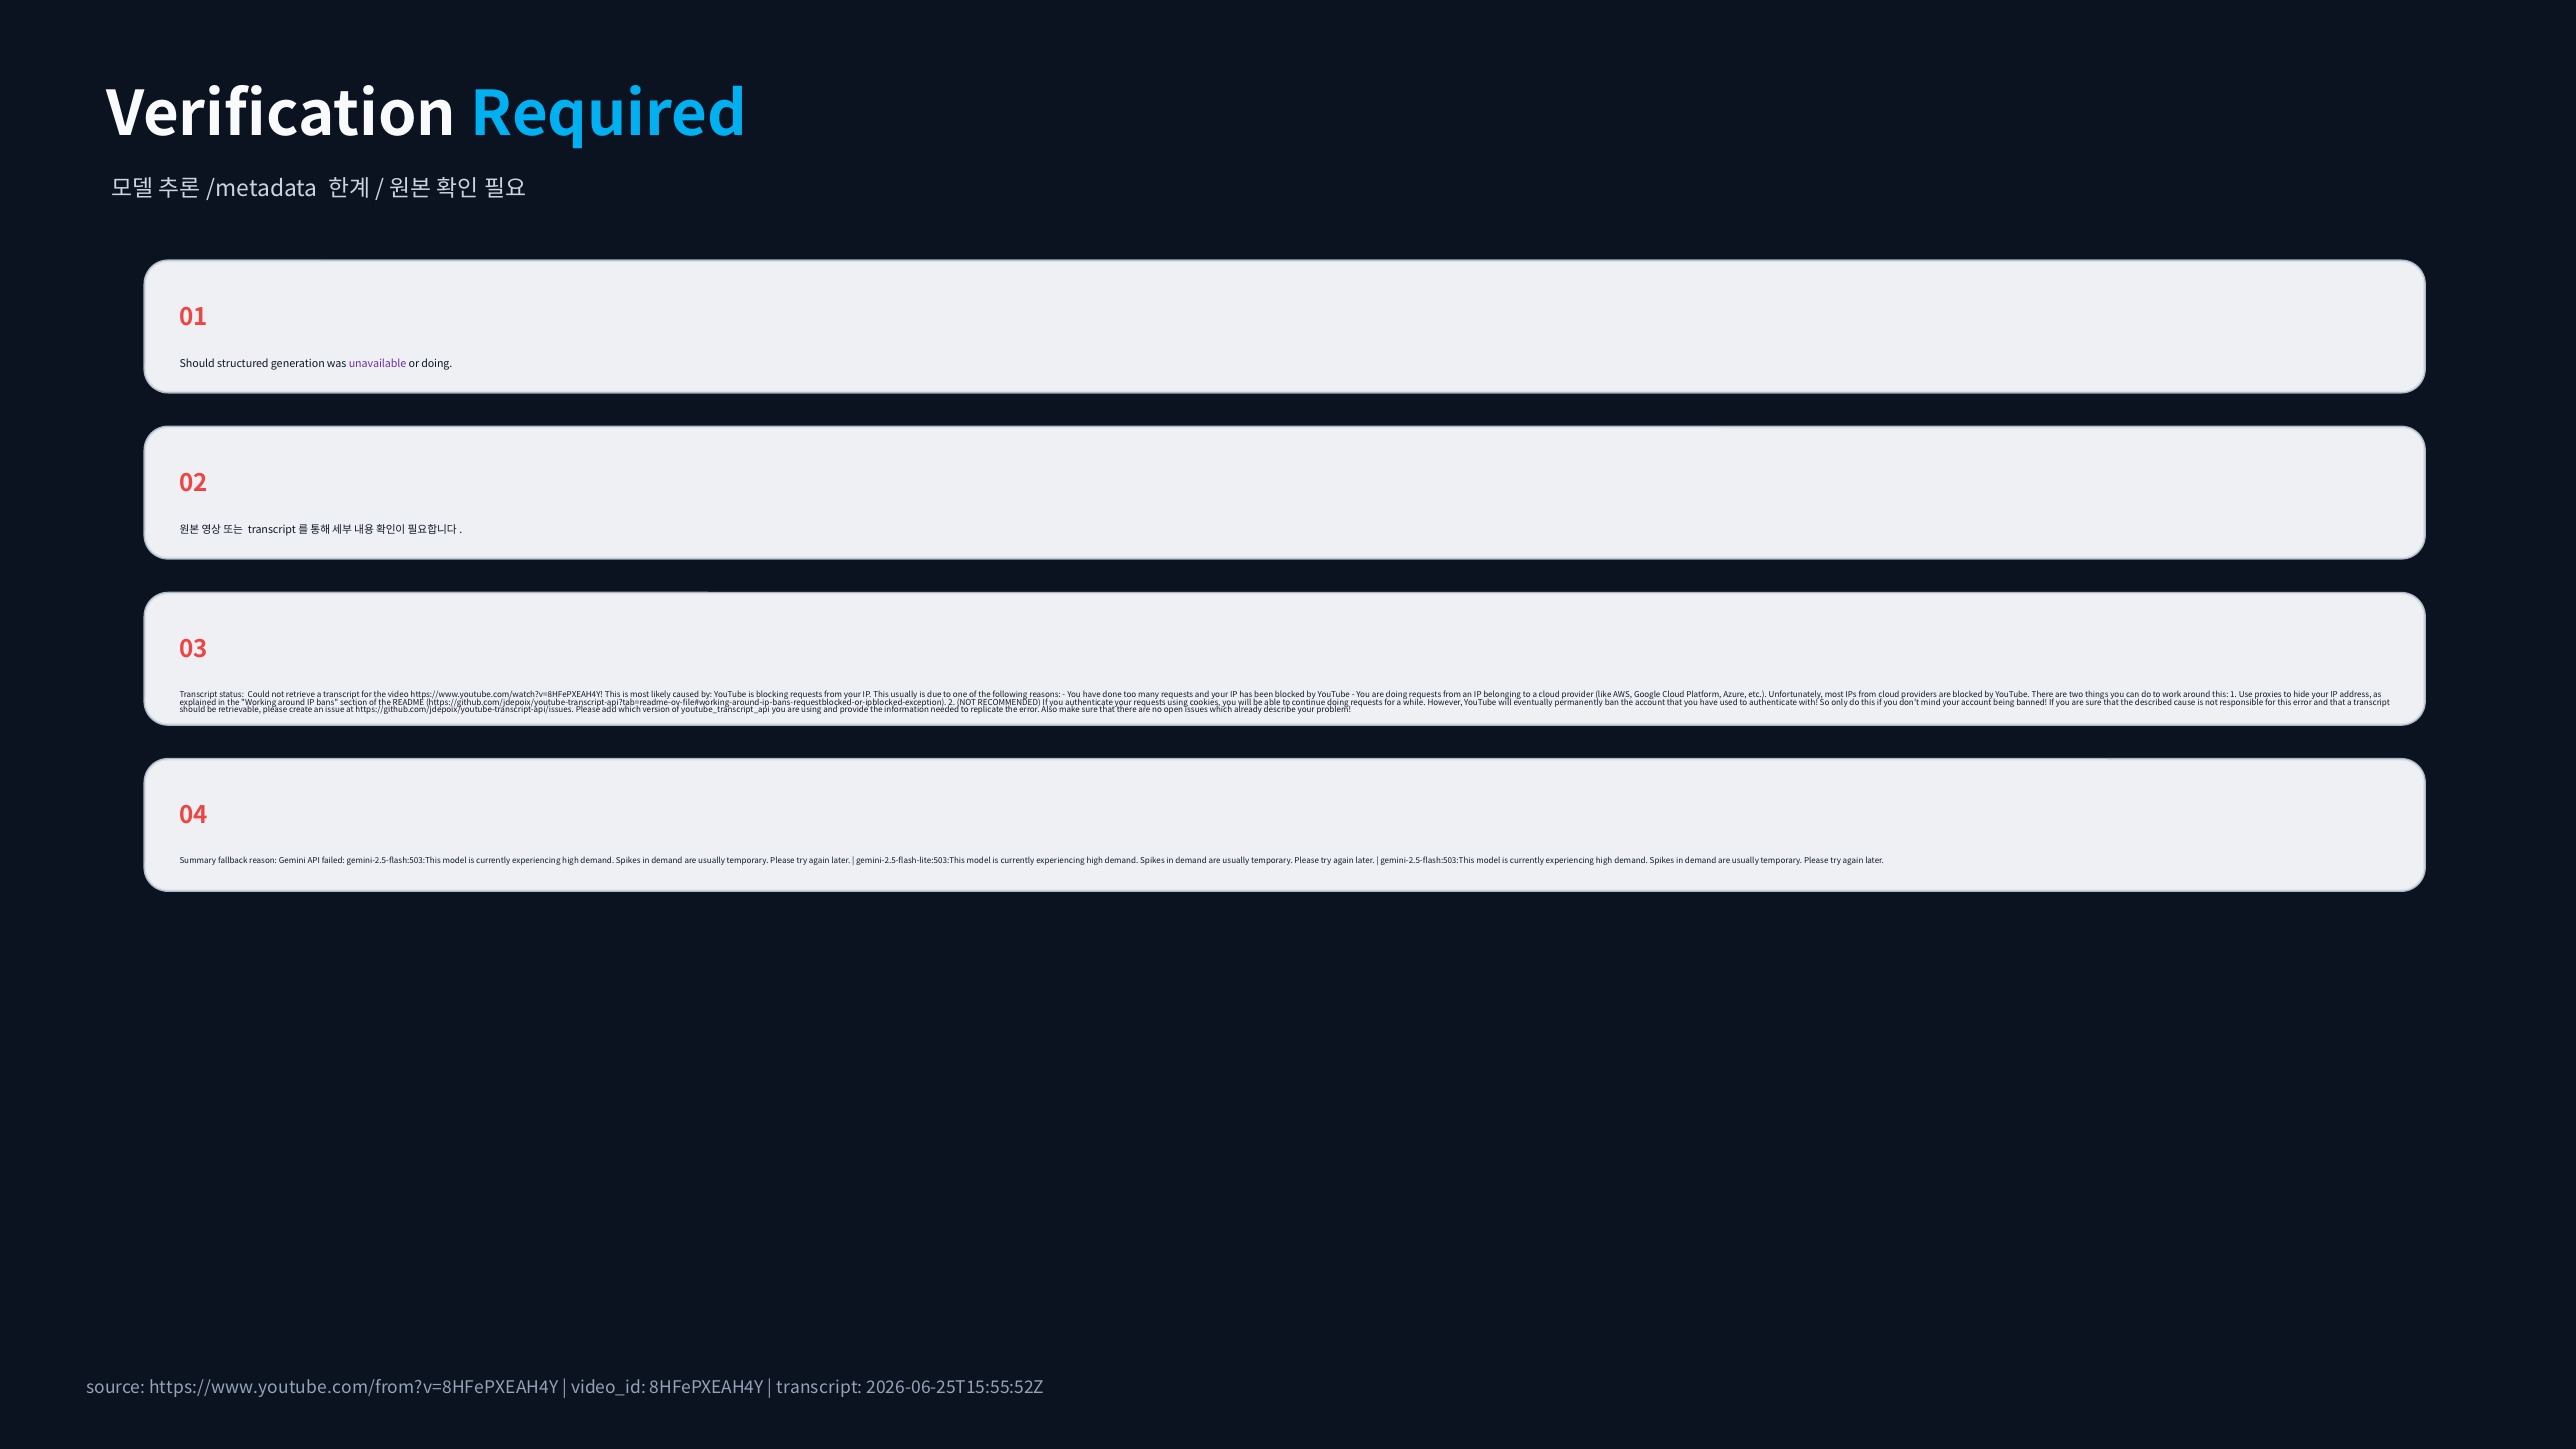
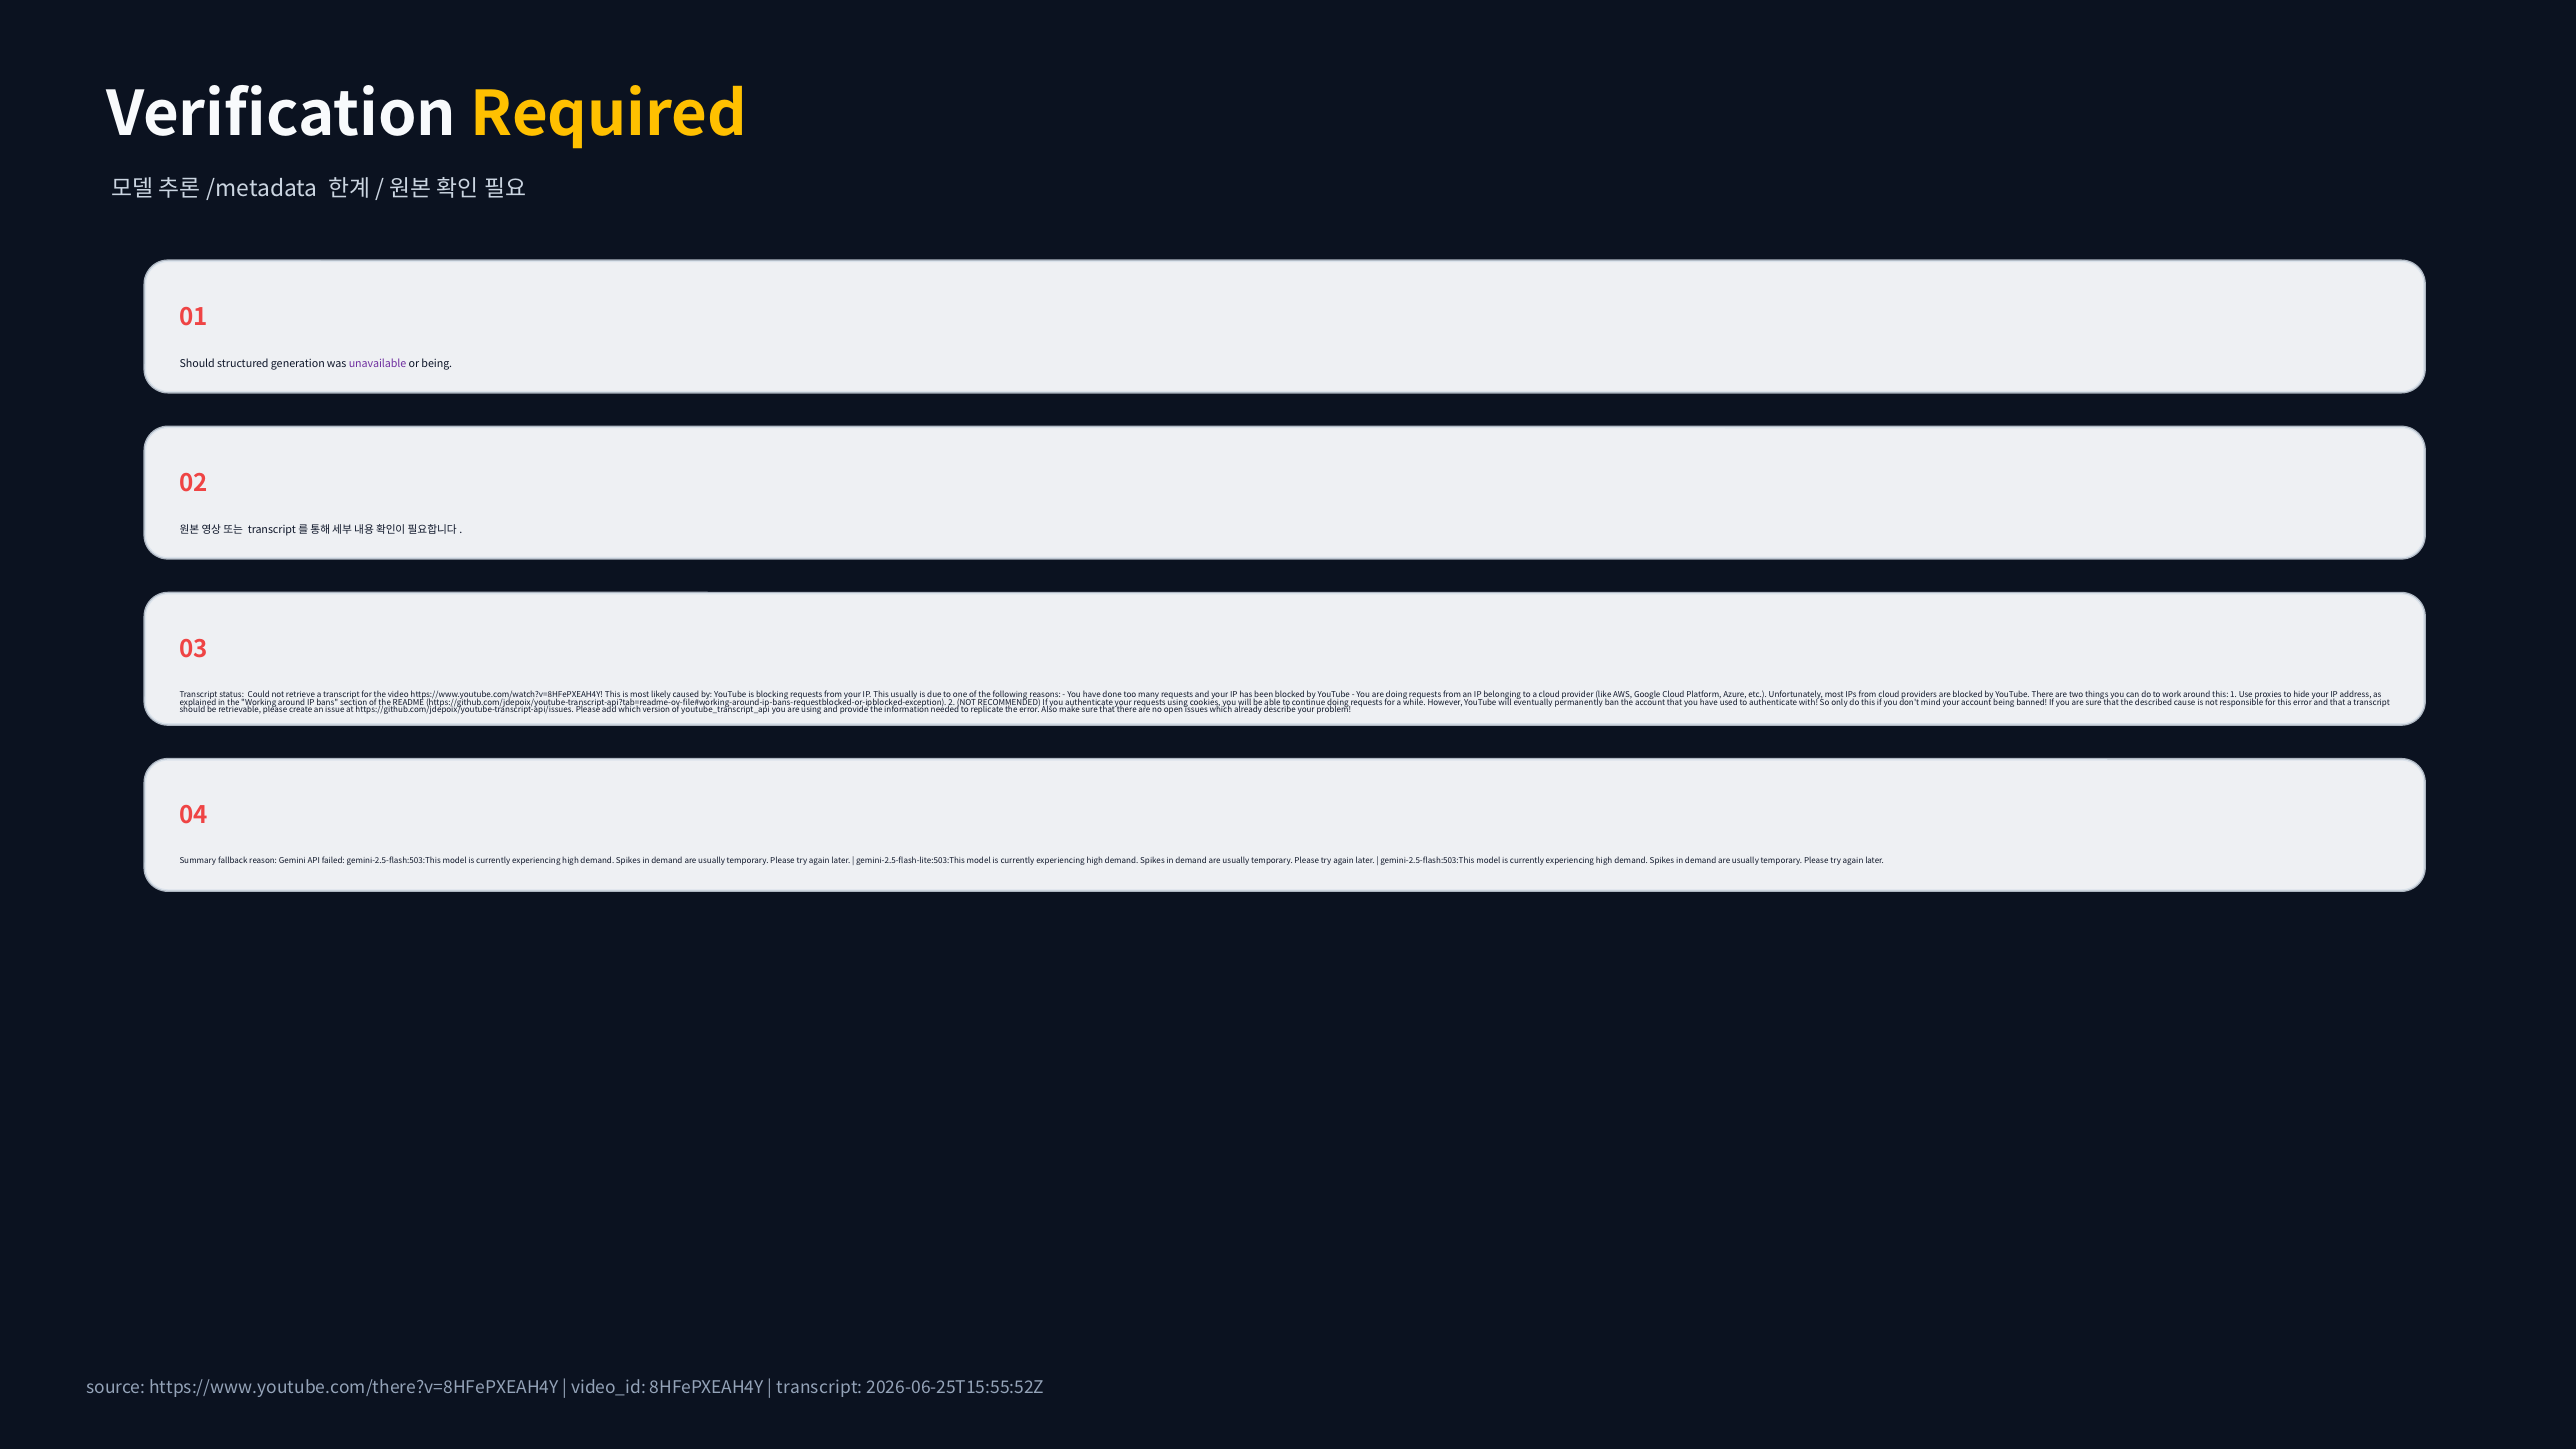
Required colour: light blue -> yellow
or doing: doing -> being
https://www.youtube.com/from?v=8HFePXEAH4Y: https://www.youtube.com/from?v=8HFePXEAH4Y -> https://www.youtube.com/there?v=8HFePXEAH4Y
